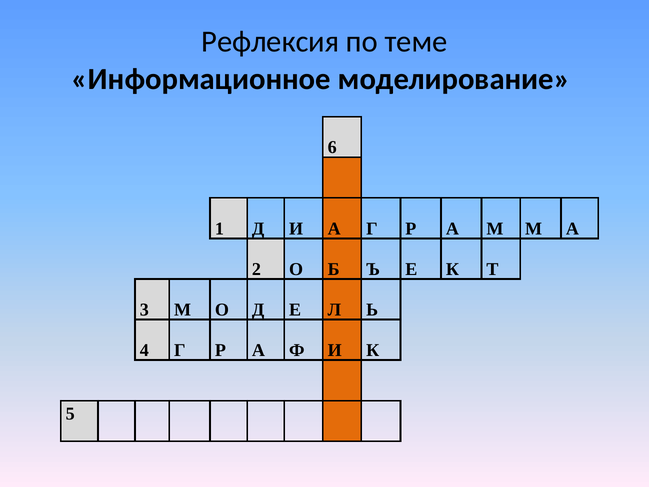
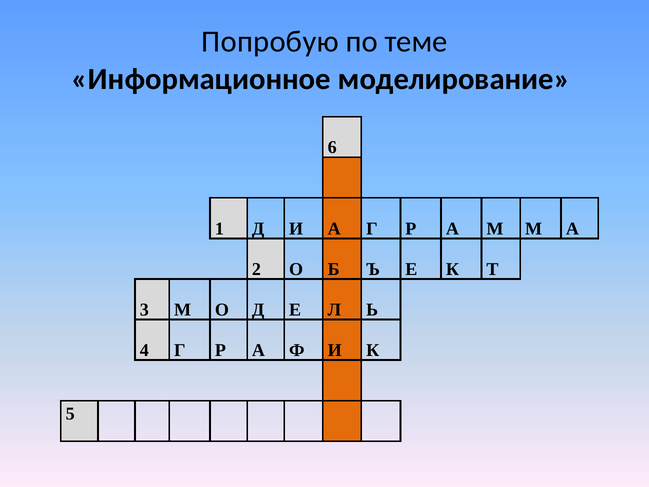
Рефлексия: Рефлексия -> Попробую
